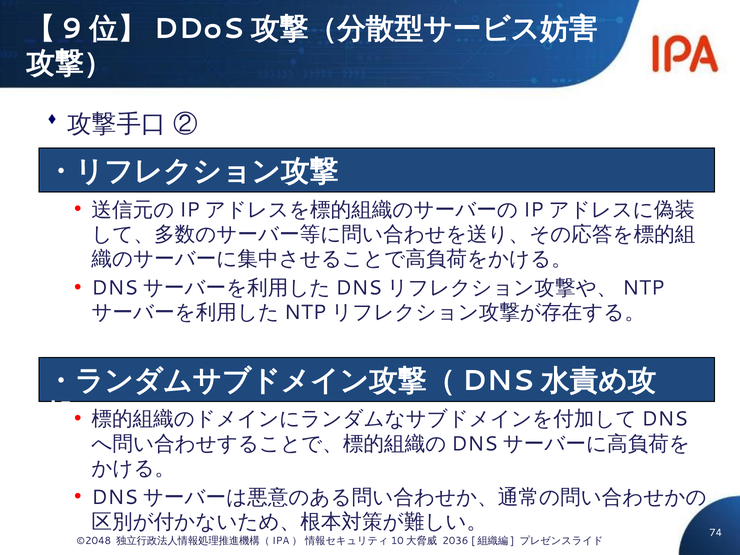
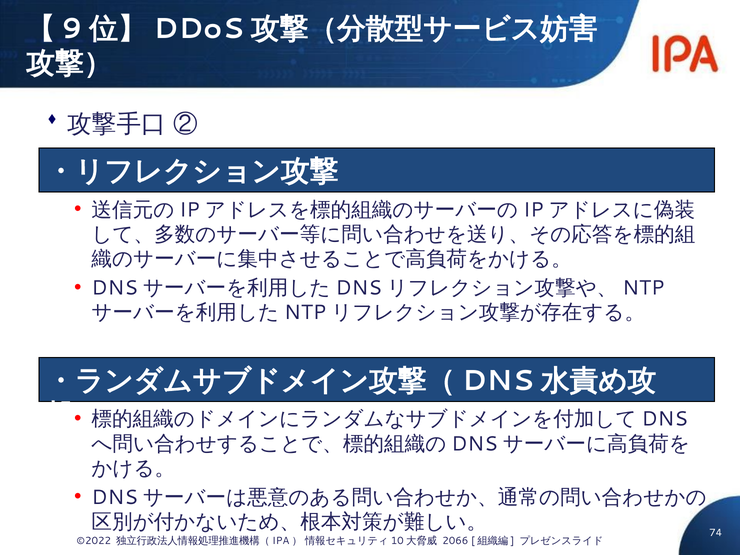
©2048: ©2048 -> ©2022
2036: 2036 -> 2066
